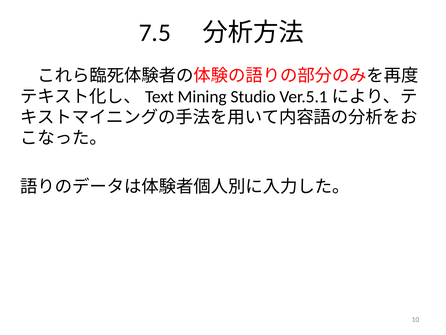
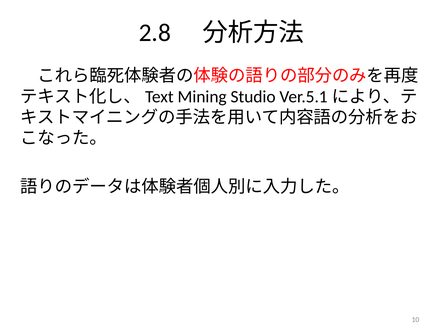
7.5: 7.5 -> 2.8
